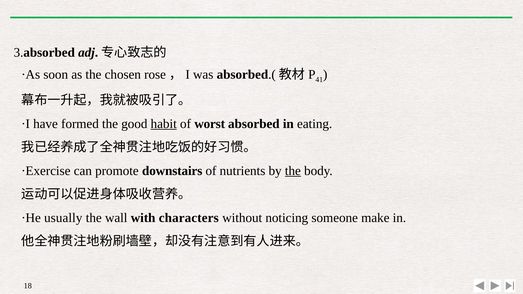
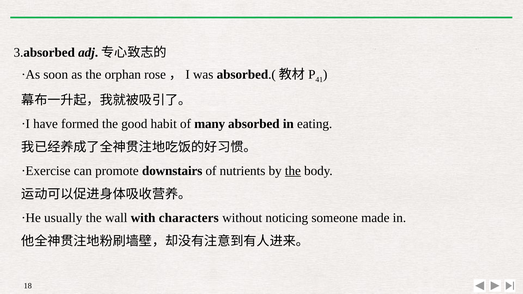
chosen: chosen -> orphan
habit underline: present -> none
worst: worst -> many
make: make -> made
